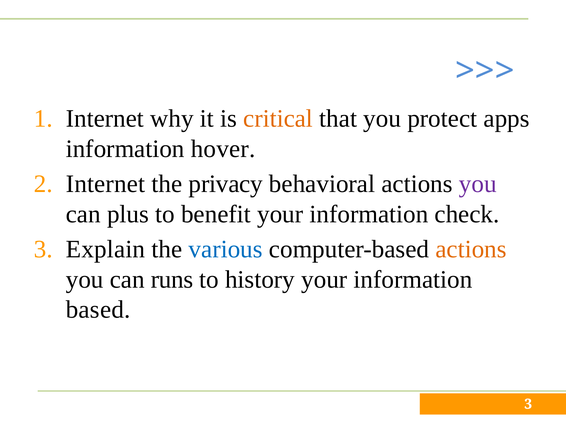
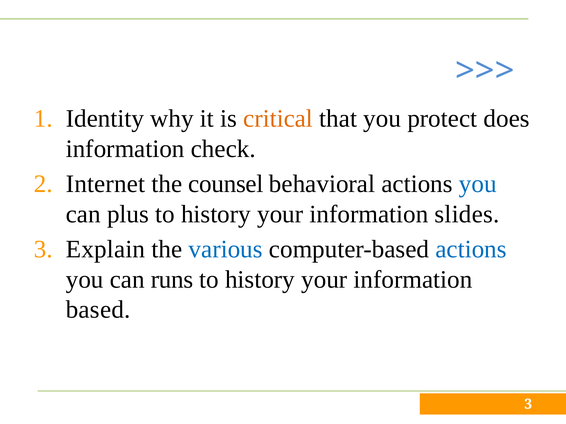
Internet at (105, 119): Internet -> Identity
apps: apps -> does
hover: hover -> check
privacy: privacy -> counsel
you at (478, 184) colour: purple -> blue
benefit at (216, 214): benefit -> history
check: check -> slides
actions at (471, 250) colour: orange -> blue
